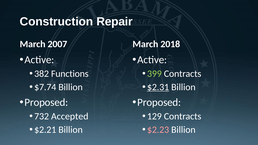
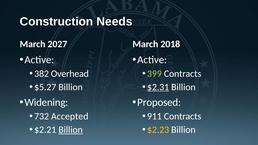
Repair: Repair -> Needs
2007: 2007 -> 2027
Functions: Functions -> Overhead
$7.74: $7.74 -> $5.27
Proposed at (46, 102): Proposed -> Widening
129: 129 -> 911
Billion at (71, 130) underline: none -> present
$2.23 colour: pink -> yellow
